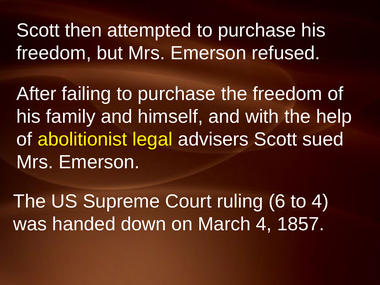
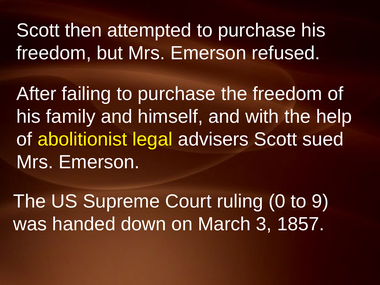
6: 6 -> 0
to 4: 4 -> 9
March 4: 4 -> 3
